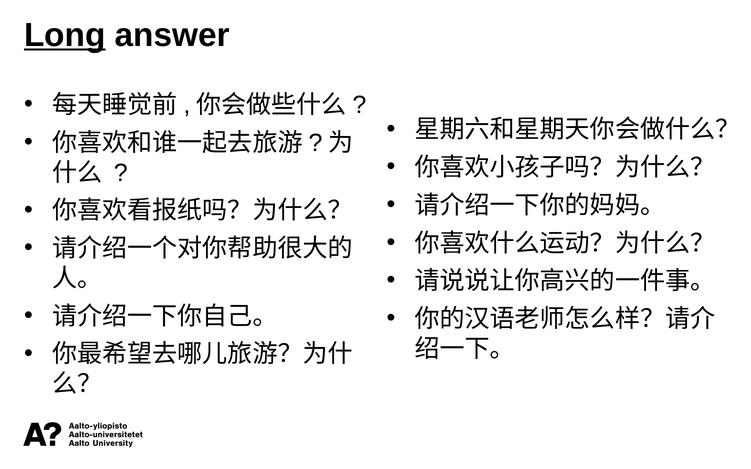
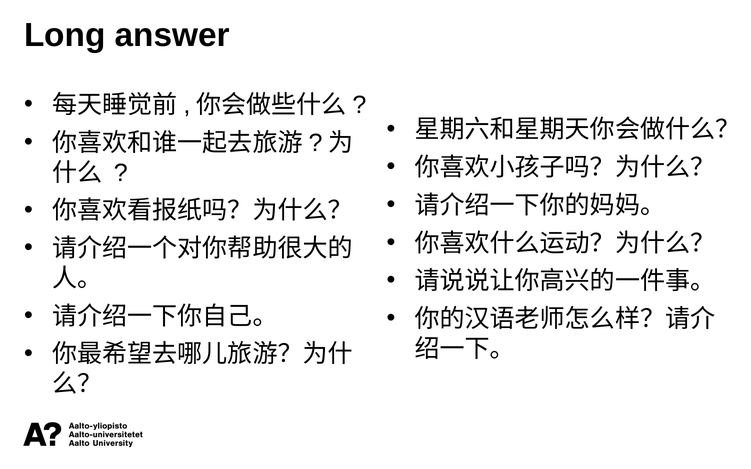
Long underline: present -> none
